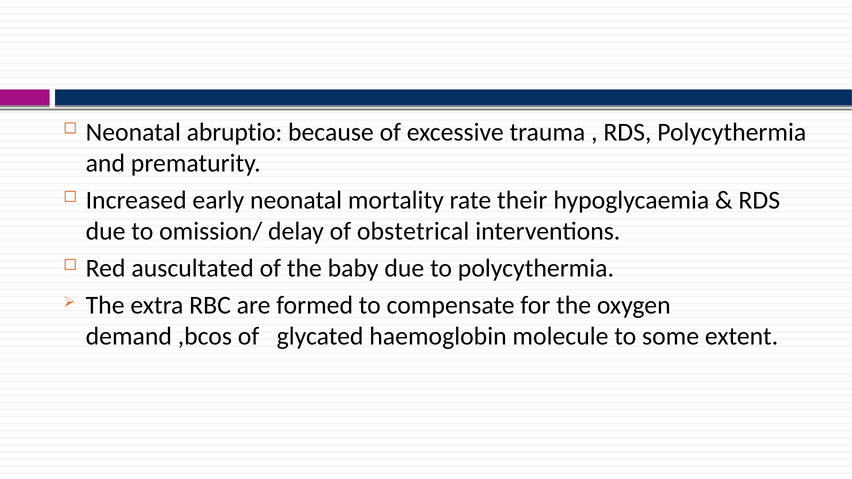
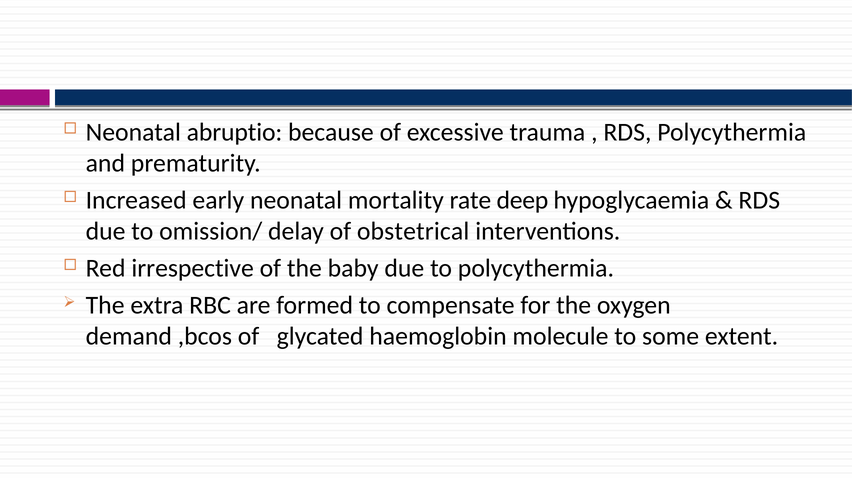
their: their -> deep
auscultated: auscultated -> irrespective
